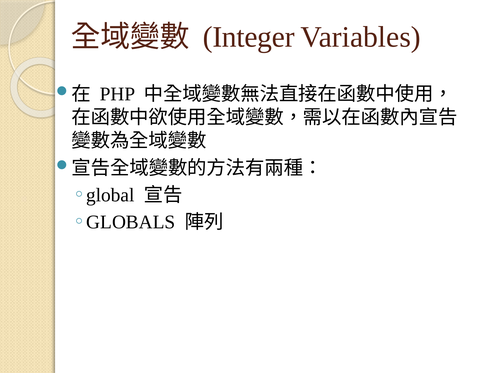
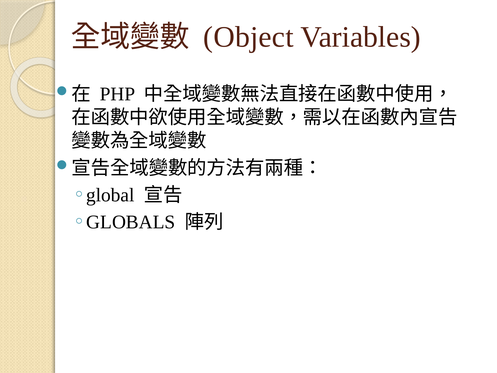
Integer: Integer -> Object
